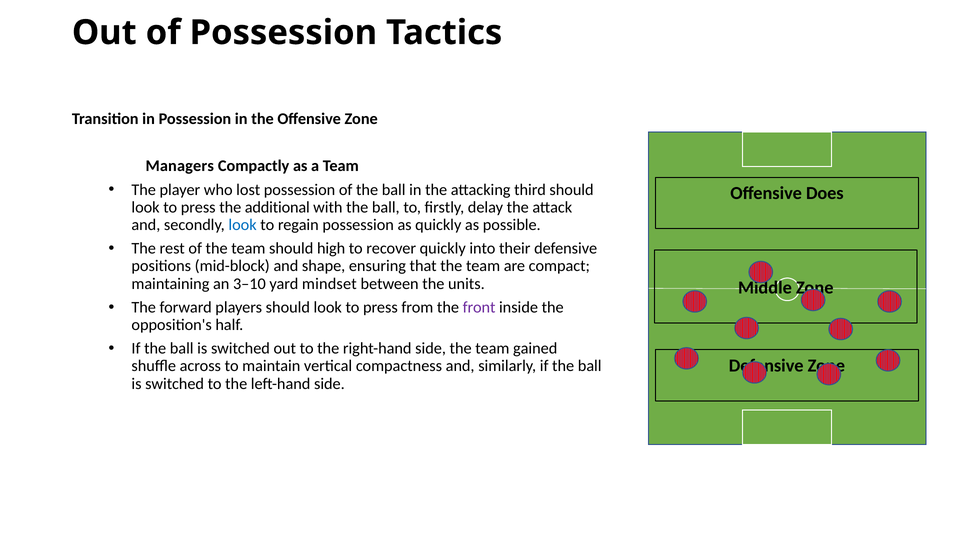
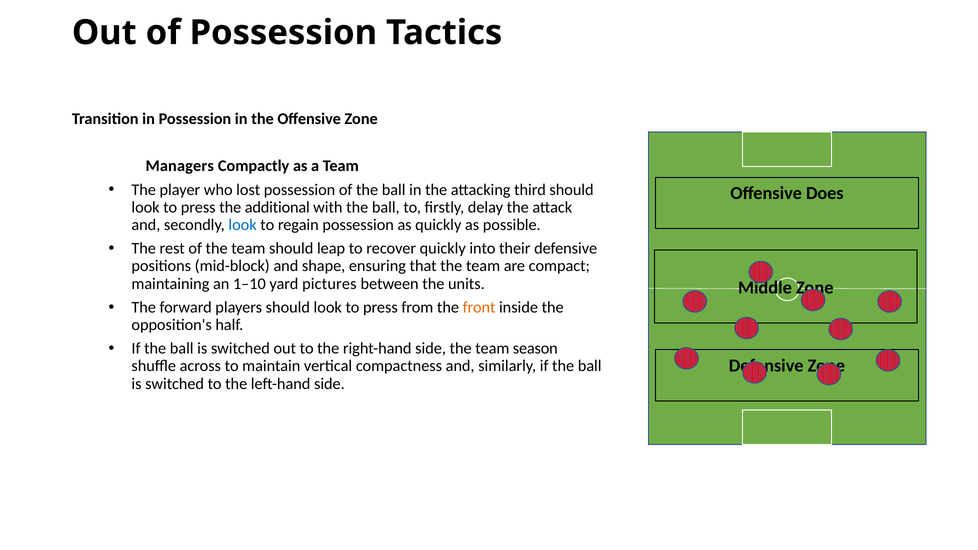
high: high -> leap
3–10: 3–10 -> 1–10
mindset: mindset -> pictures
front colour: purple -> orange
gained: gained -> season
